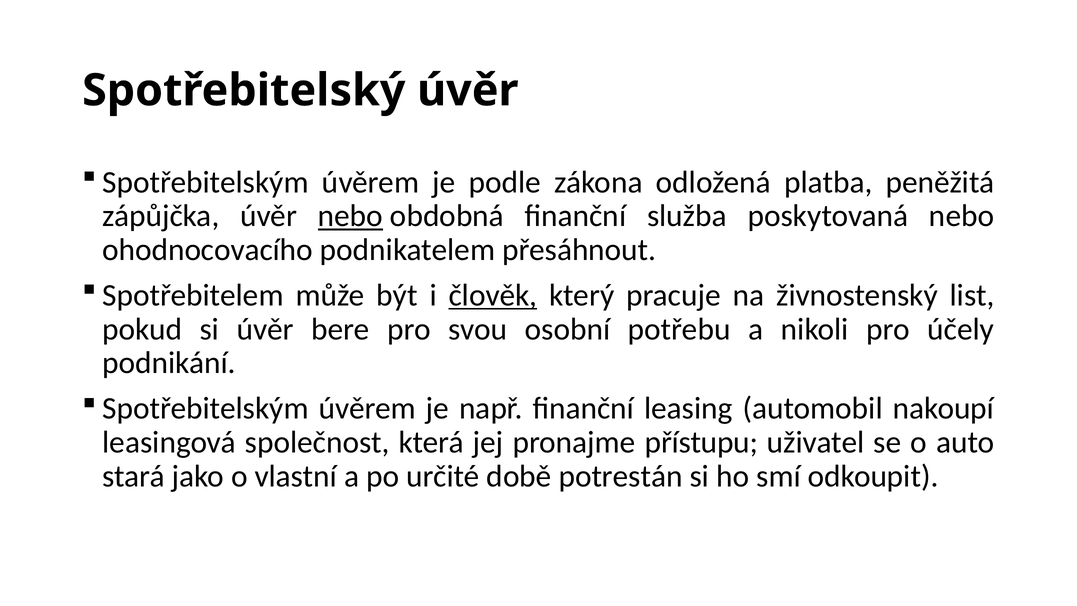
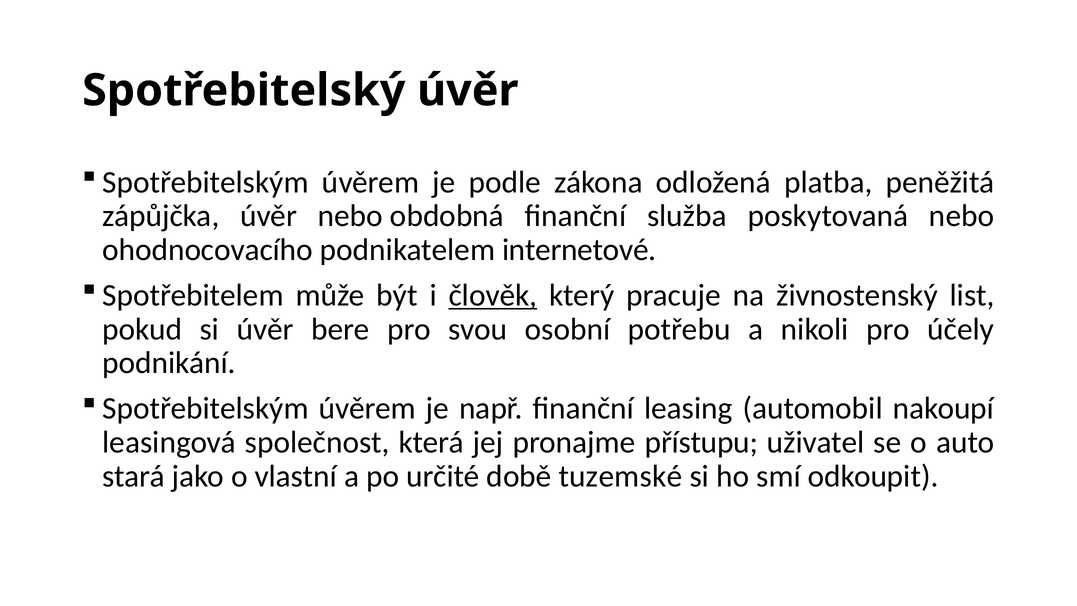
nebo at (350, 216) underline: present -> none
přesáhnout: přesáhnout -> internetové
potrestán: potrestán -> tuzemské
